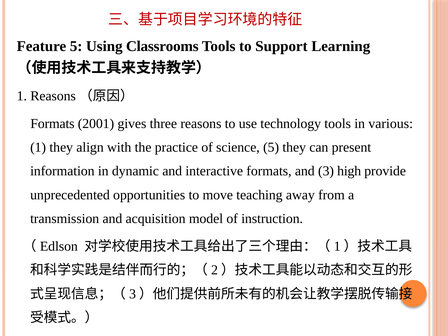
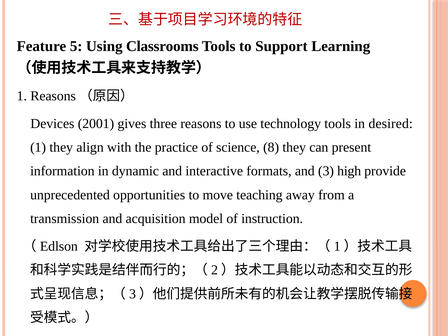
Formats at (52, 124): Formats -> Devices
various: various -> desired
science 5: 5 -> 8
